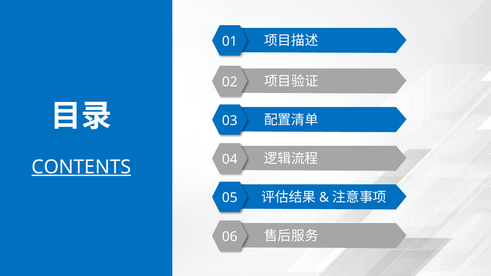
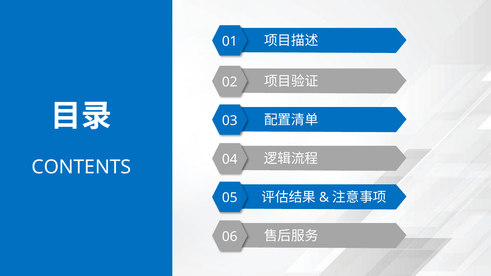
CONTENTS underline: present -> none
